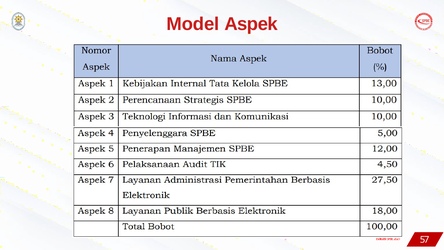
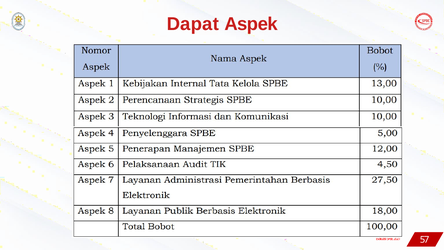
Model: Model -> Dapat
